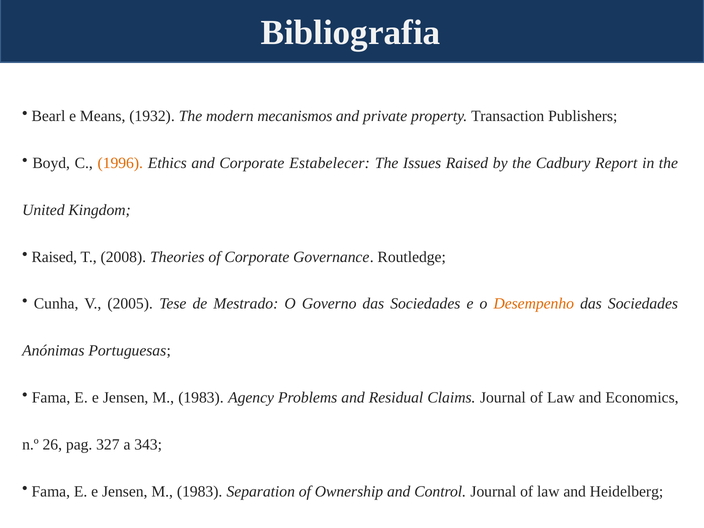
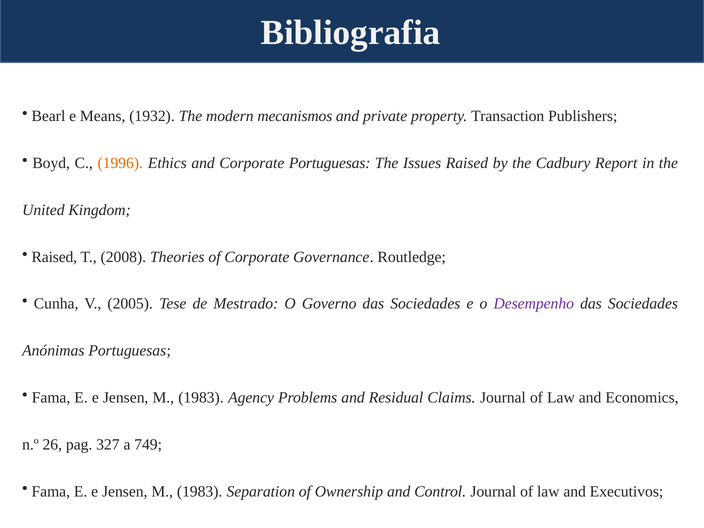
Corporate Estabelecer: Estabelecer -> Portuguesas
Desempenho colour: orange -> purple
343: 343 -> 749
Heidelberg: Heidelberg -> Executivos
